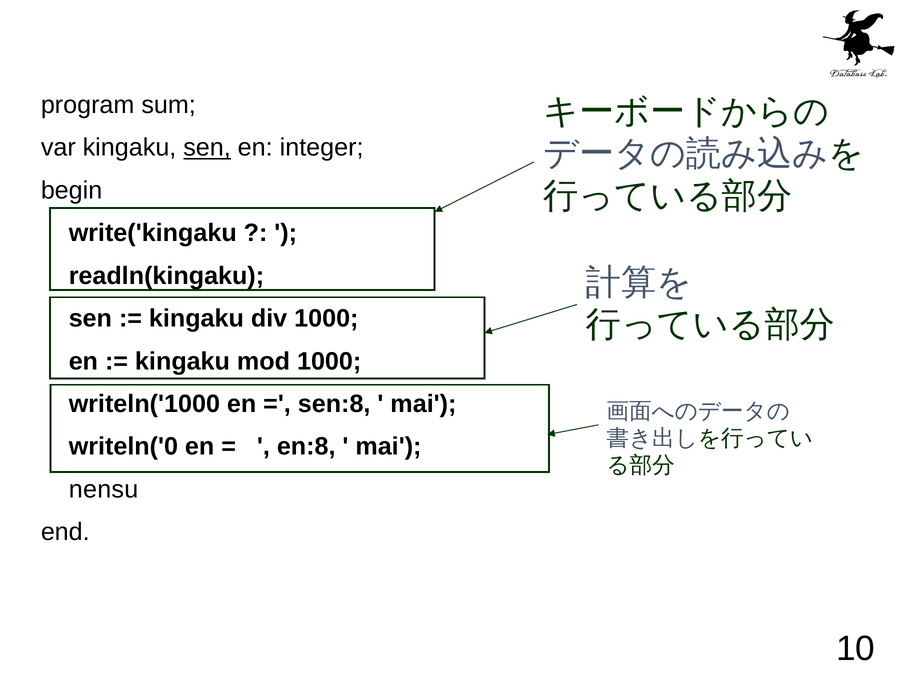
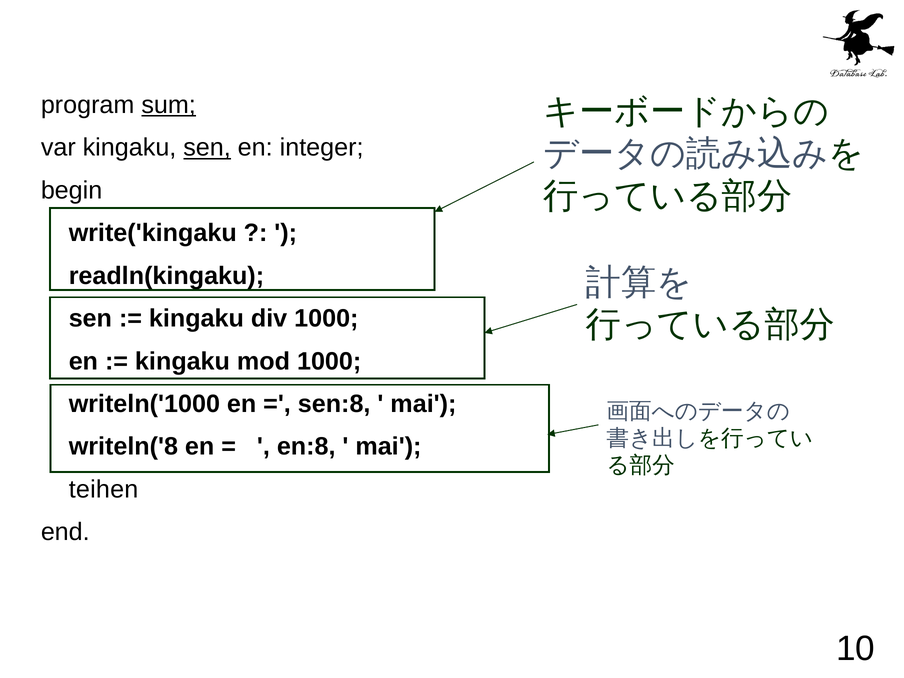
sum underline: none -> present
writeln('0: writeln('0 -> writeln('8
nensu: nensu -> teihen
